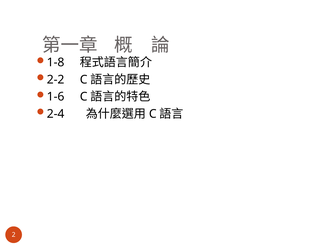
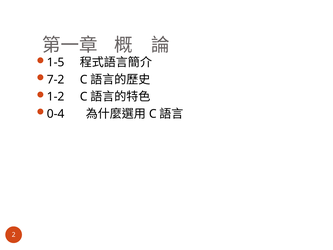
1-8: 1-8 -> 1-5
2-2: 2-2 -> 7-2
1-6: 1-6 -> 1-2
2-4: 2-4 -> 0-4
